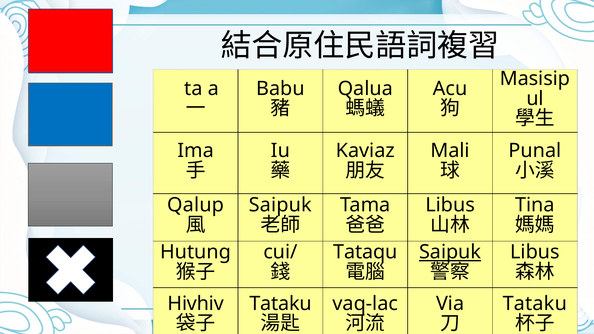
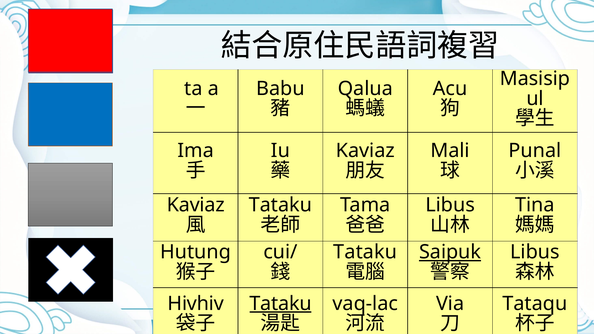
Qalup at (196, 205): Qalup -> Kaviaz
Saipuk at (280, 205): Saipuk -> Tataku
Tataqu at (365, 252): Tataqu -> Tataku
Tataku at (281, 304) underline: none -> present
Tataku at (535, 304): Tataku -> Tataqu
